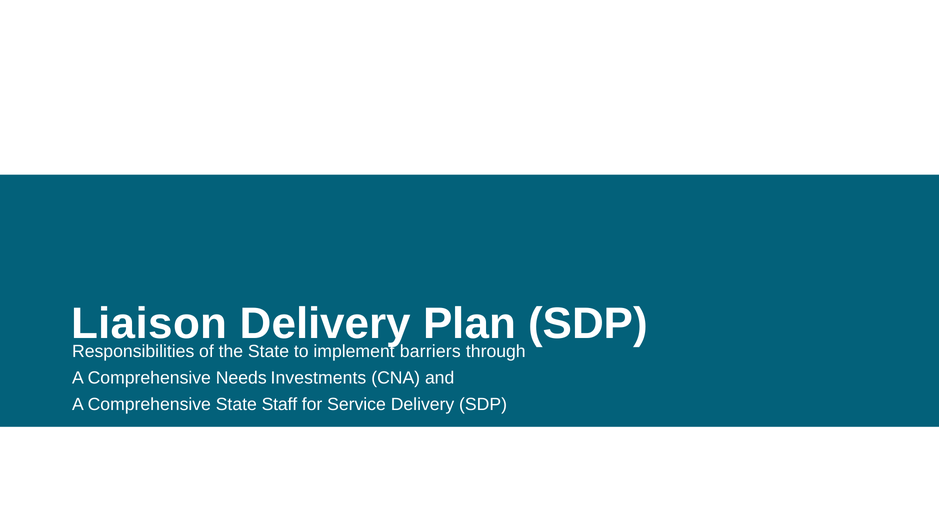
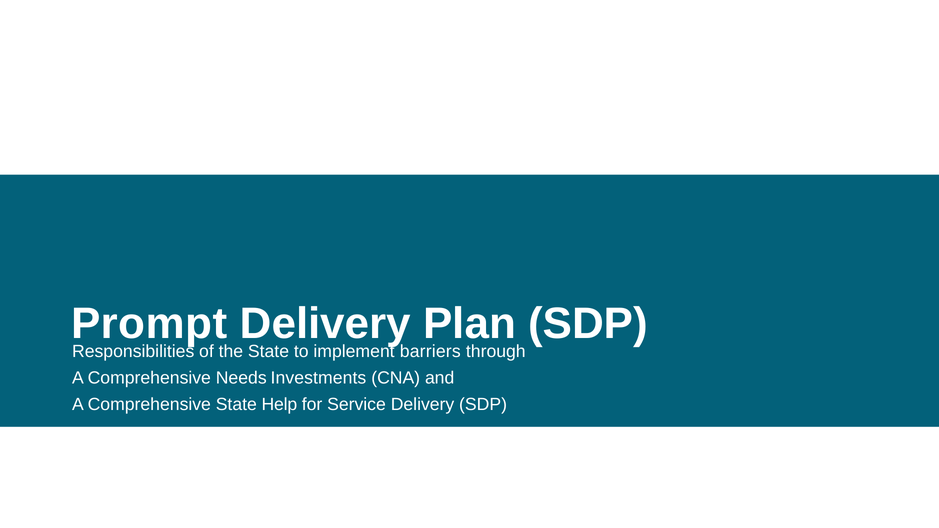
Liaison: Liaison -> Prompt
Staff: Staff -> Help
